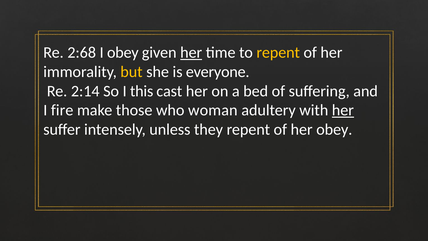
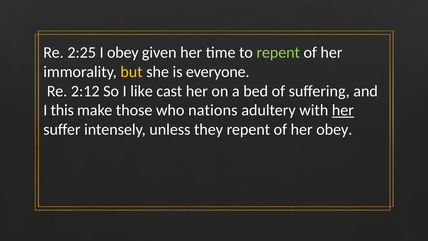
2:68: 2:68 -> 2:25
her at (191, 52) underline: present -> none
repent at (278, 52) colour: yellow -> light green
2:14: 2:14 -> 2:12
this: this -> like
fire: fire -> this
woman: woman -> nations
